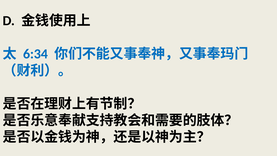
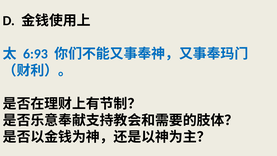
6:34: 6:34 -> 6:93
